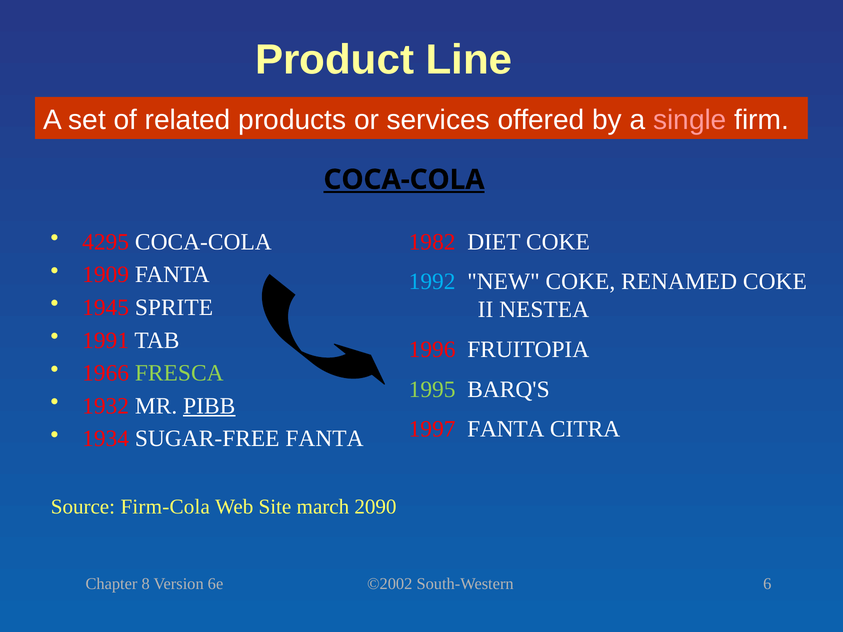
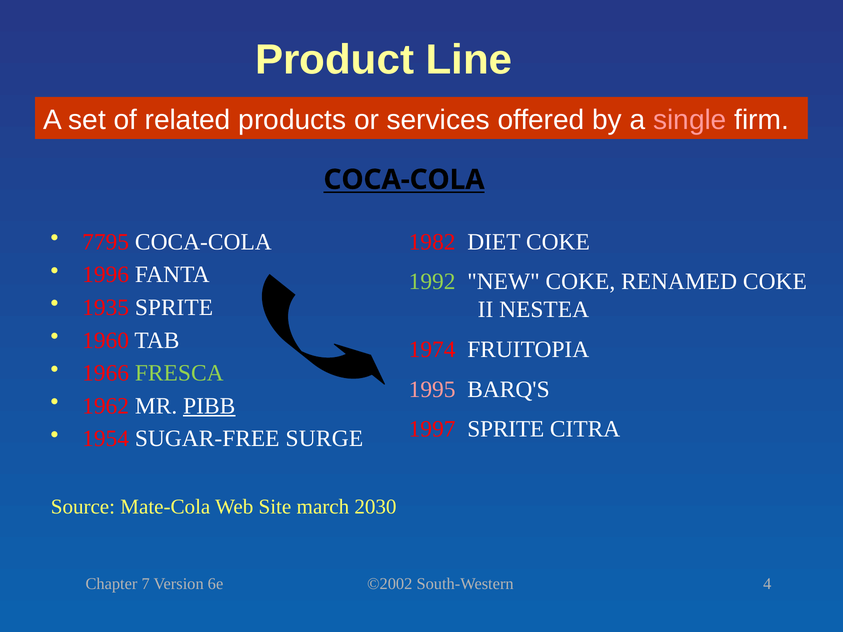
COCA-COLA at (404, 180) underline: present -> none
4295: 4295 -> 7795
1909: 1909 -> 1996
1992 colour: light blue -> light green
1945: 1945 -> 1935
1991: 1991 -> 1960
1996: 1996 -> 1974
1995 colour: light green -> pink
1932: 1932 -> 1962
1997 FANTA: FANTA -> SPRITE
1934: 1934 -> 1954
SUGAR-FREE FANTA: FANTA -> SURGE
Firm-Cola: Firm-Cola -> Mate-Cola
2090: 2090 -> 2030
8: 8 -> 7
6: 6 -> 4
